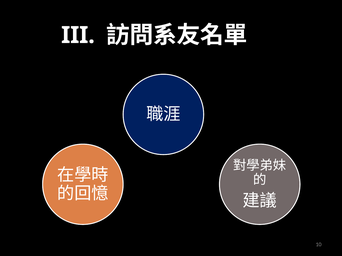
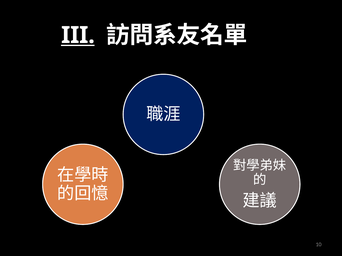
III underline: none -> present
